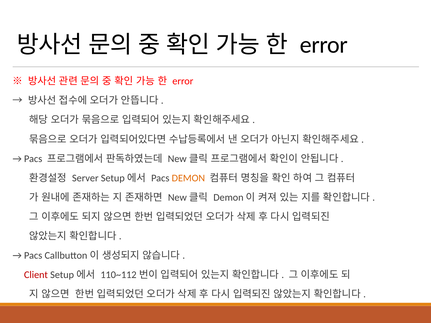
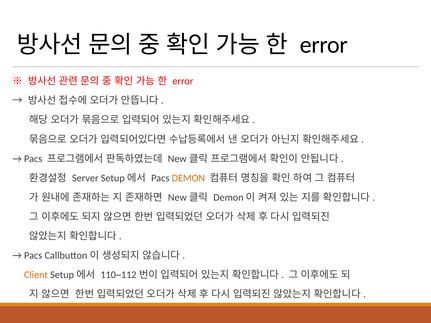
Client colour: red -> orange
